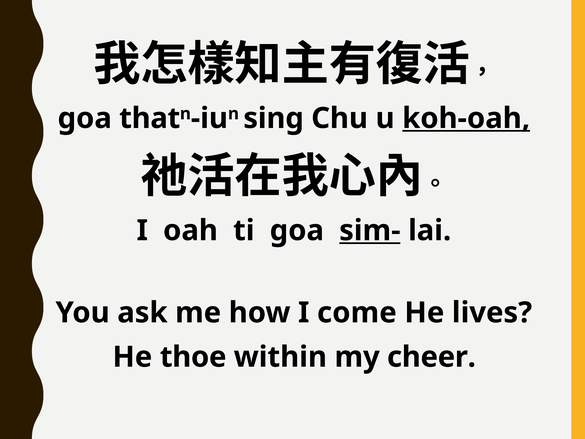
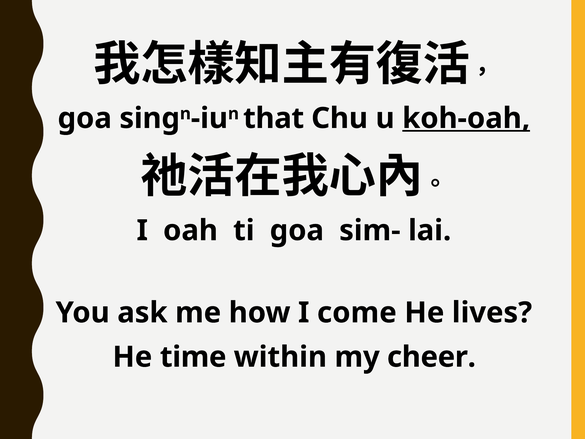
that: that -> sing
sing: sing -> that
sim- underline: present -> none
thoe: thoe -> time
